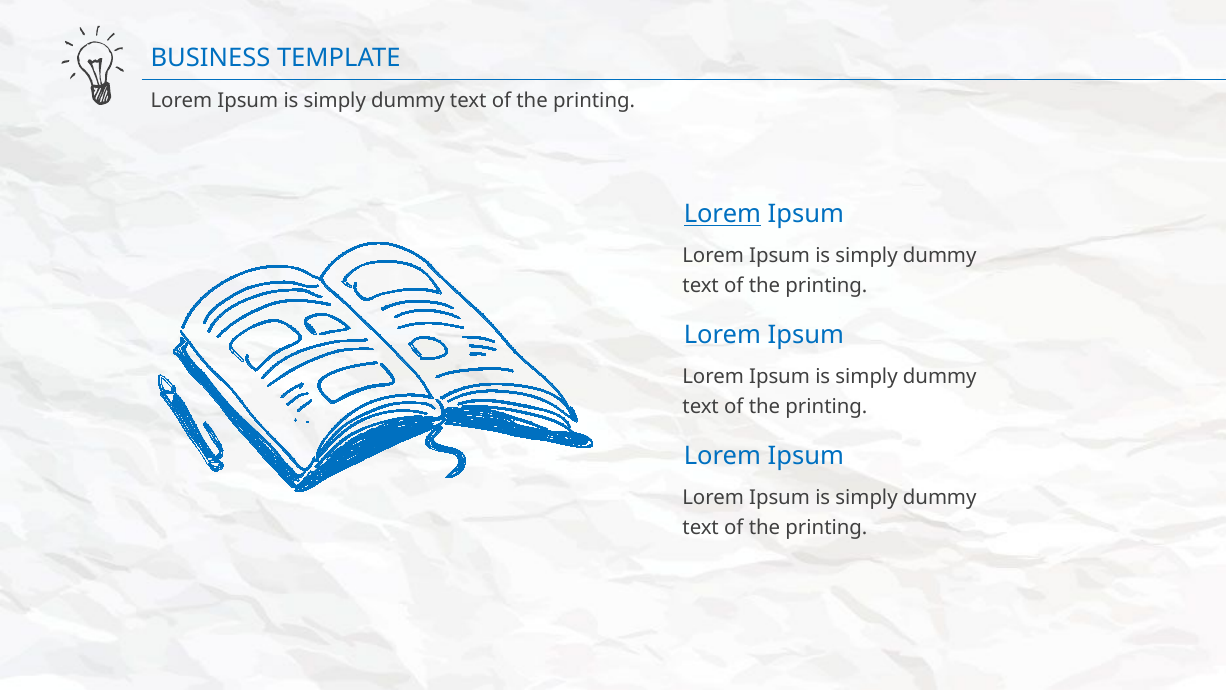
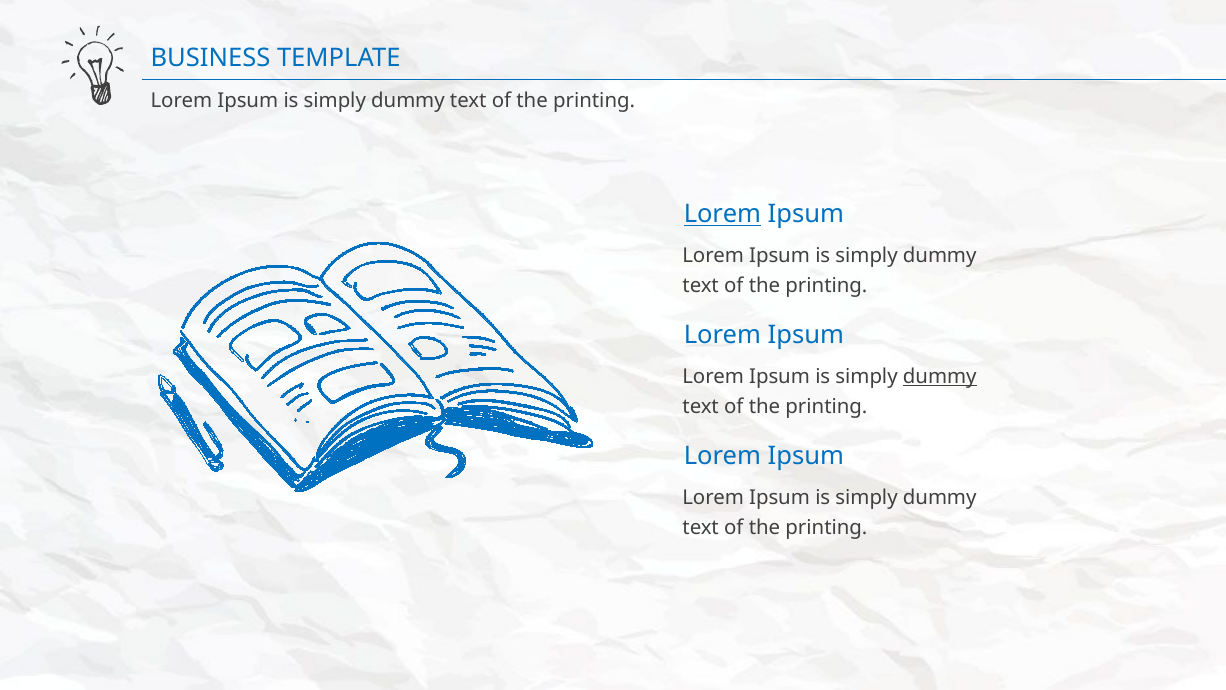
dummy at (940, 377) underline: none -> present
